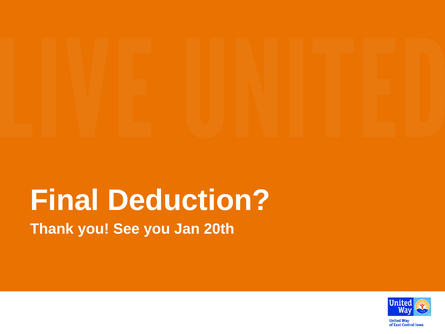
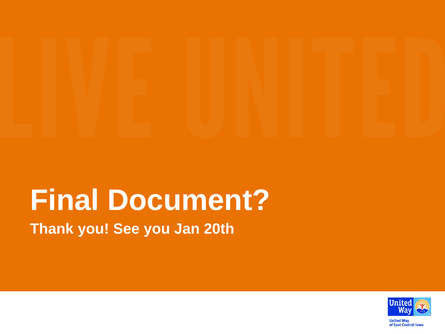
Deduction: Deduction -> Document
